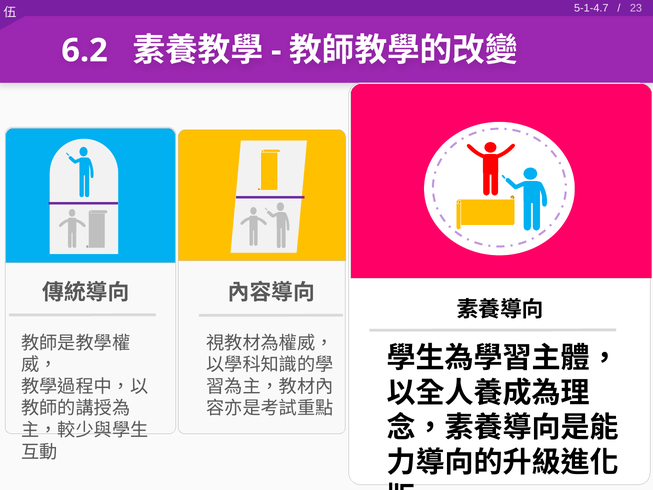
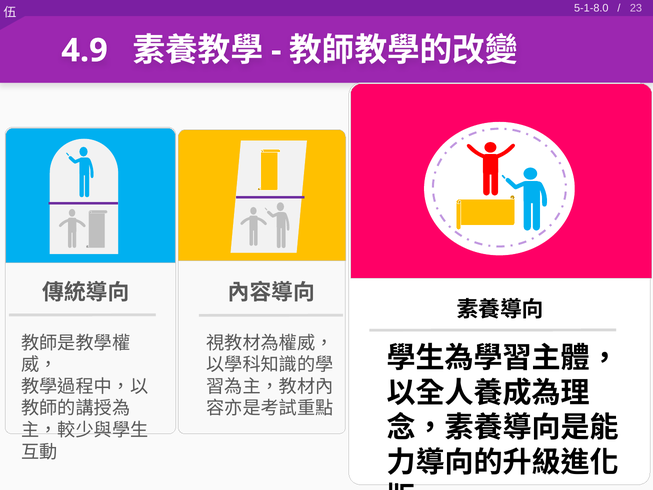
5-1-4.7: 5-1-4.7 -> 5-1-8.0
6.2: 6.2 -> 4.9
